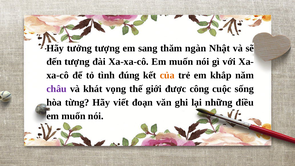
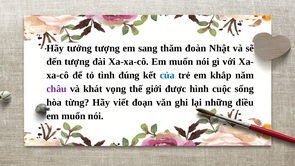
ngàn: ngàn -> đoàn
của colour: orange -> blue
công: công -> hình
